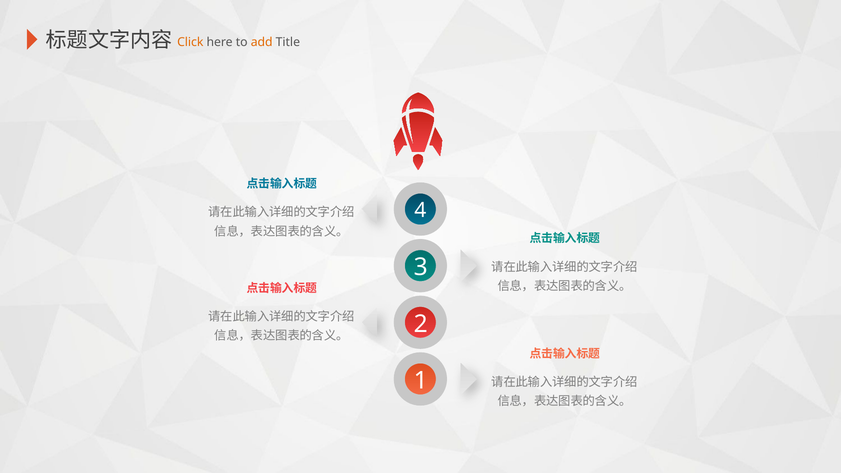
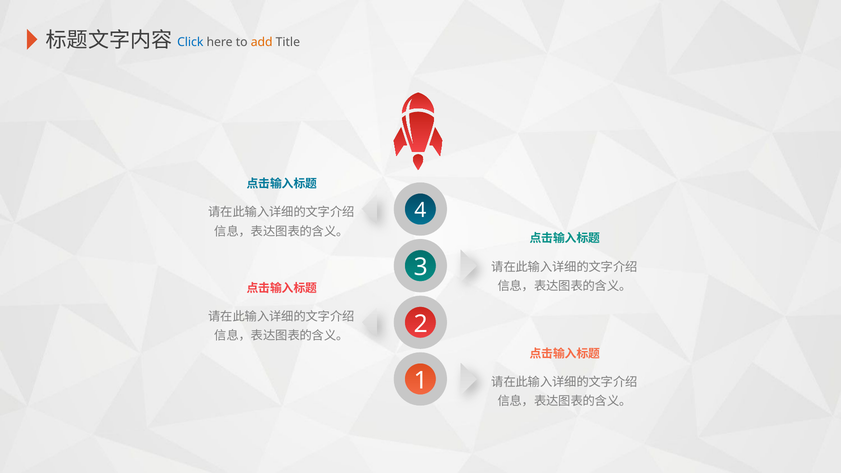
Click colour: orange -> blue
